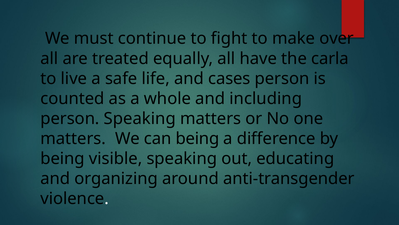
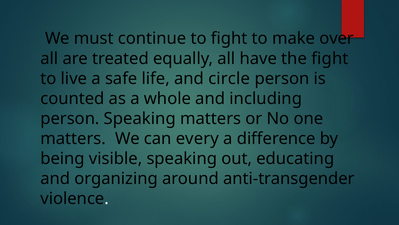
the carla: carla -> fight
cases: cases -> circle
can being: being -> every
